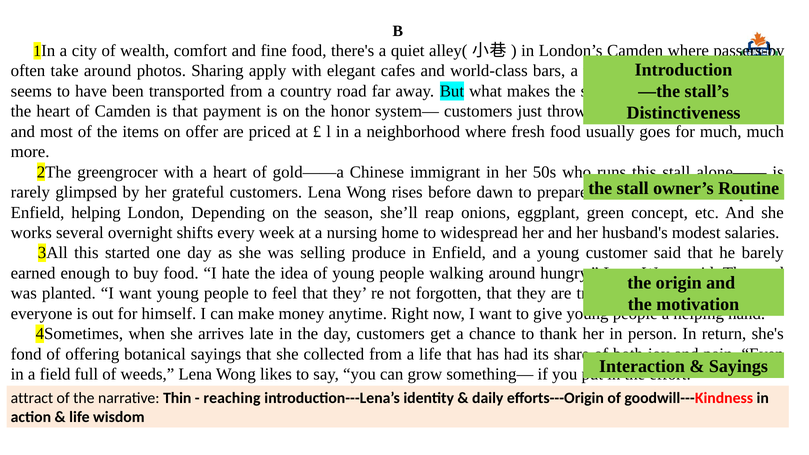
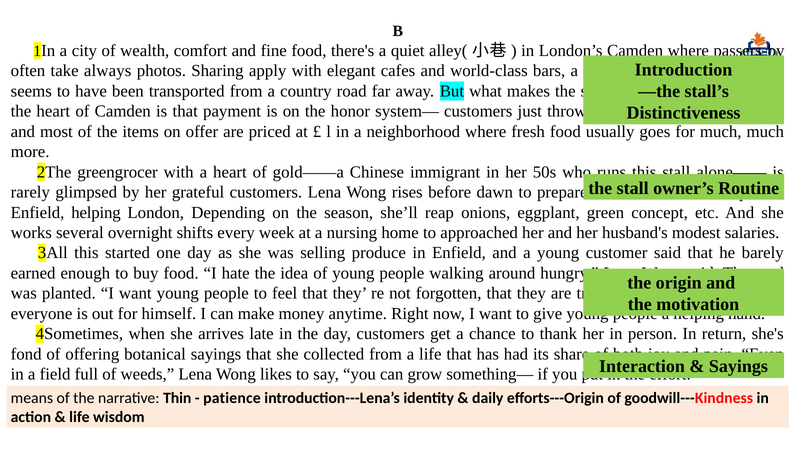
take around: around -> always
widespread: widespread -> approached
attract: attract -> means
reaching: reaching -> patience
